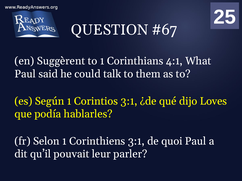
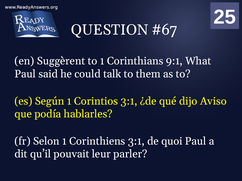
4:1: 4:1 -> 9:1
Loves: Loves -> Aviso
